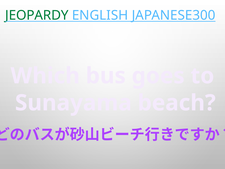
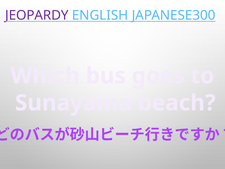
JEOPARDY colour: green -> purple
